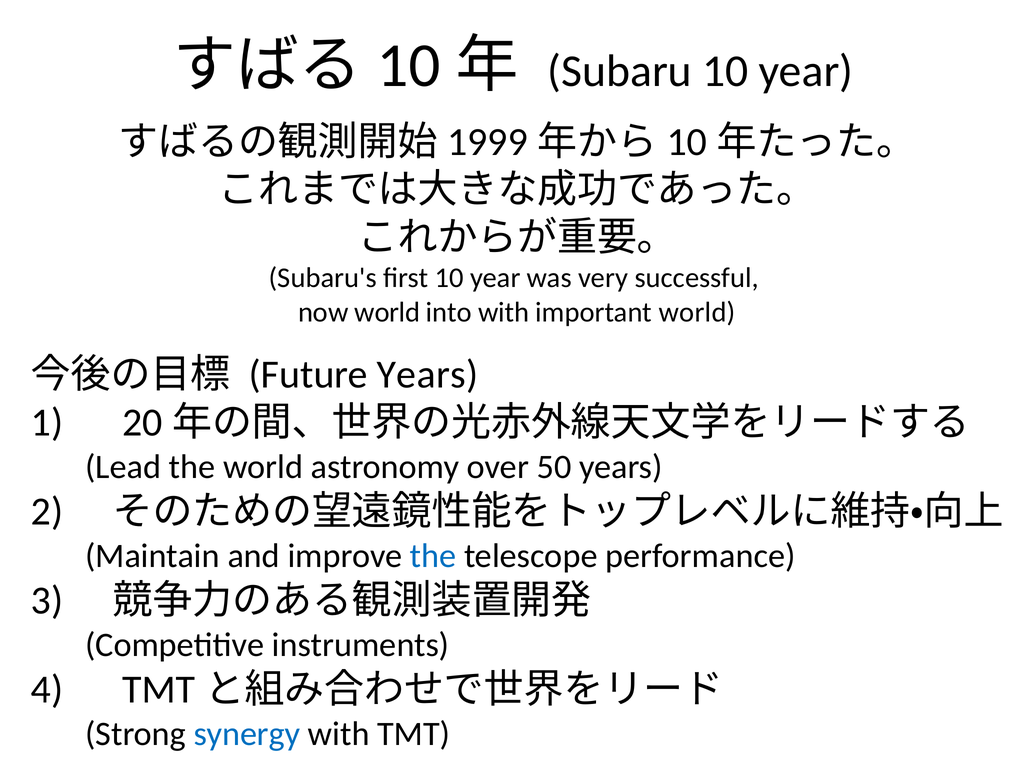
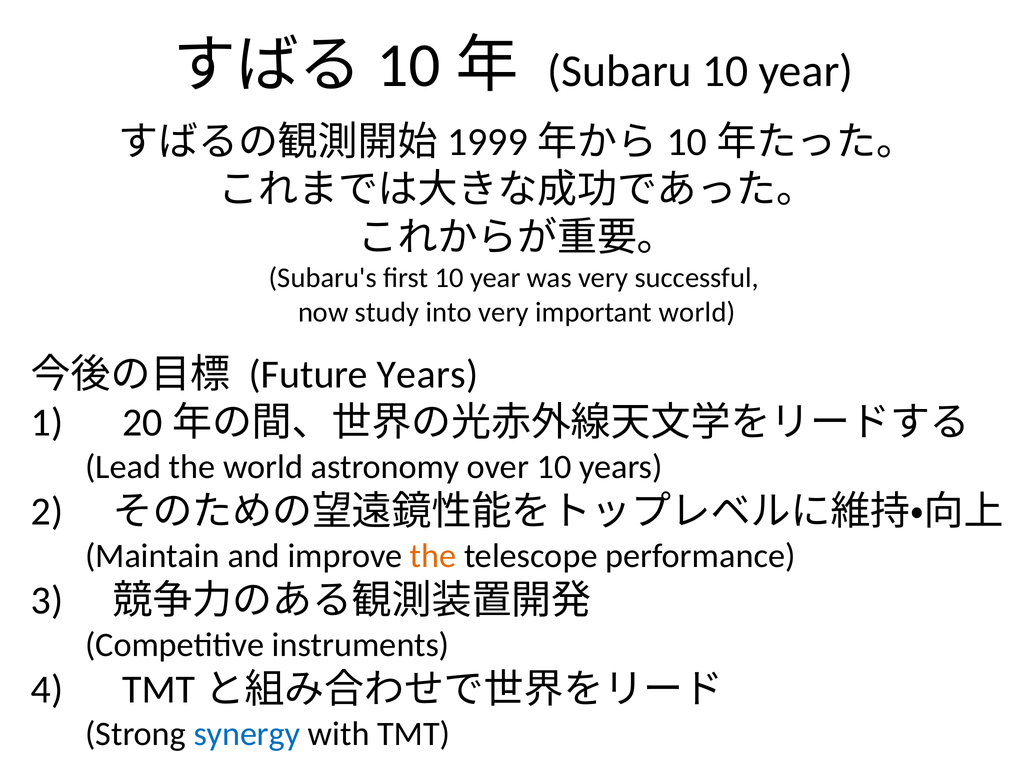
now world: world -> study
into with: with -> very
over 50: 50 -> 10
the at (433, 556) colour: blue -> orange
